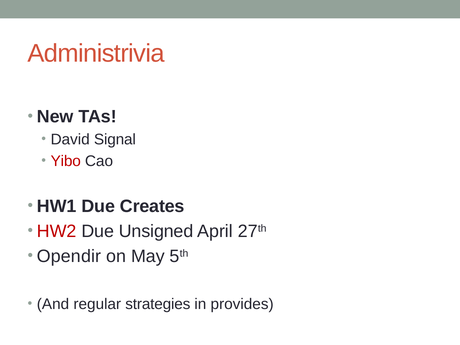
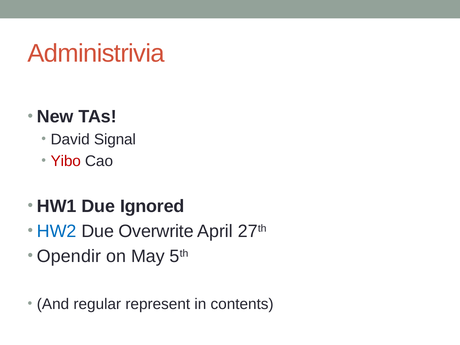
Creates: Creates -> Ignored
HW2 colour: red -> blue
Unsigned: Unsigned -> Overwrite
strategies: strategies -> represent
provides: provides -> contents
